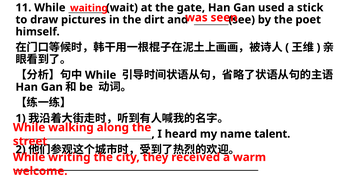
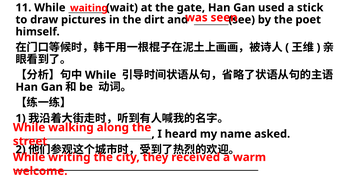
talent: talent -> asked
